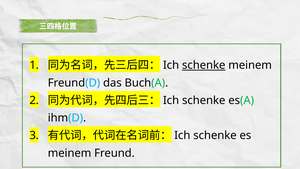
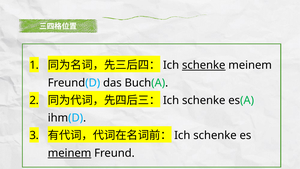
meinem at (70, 153) underline: none -> present
